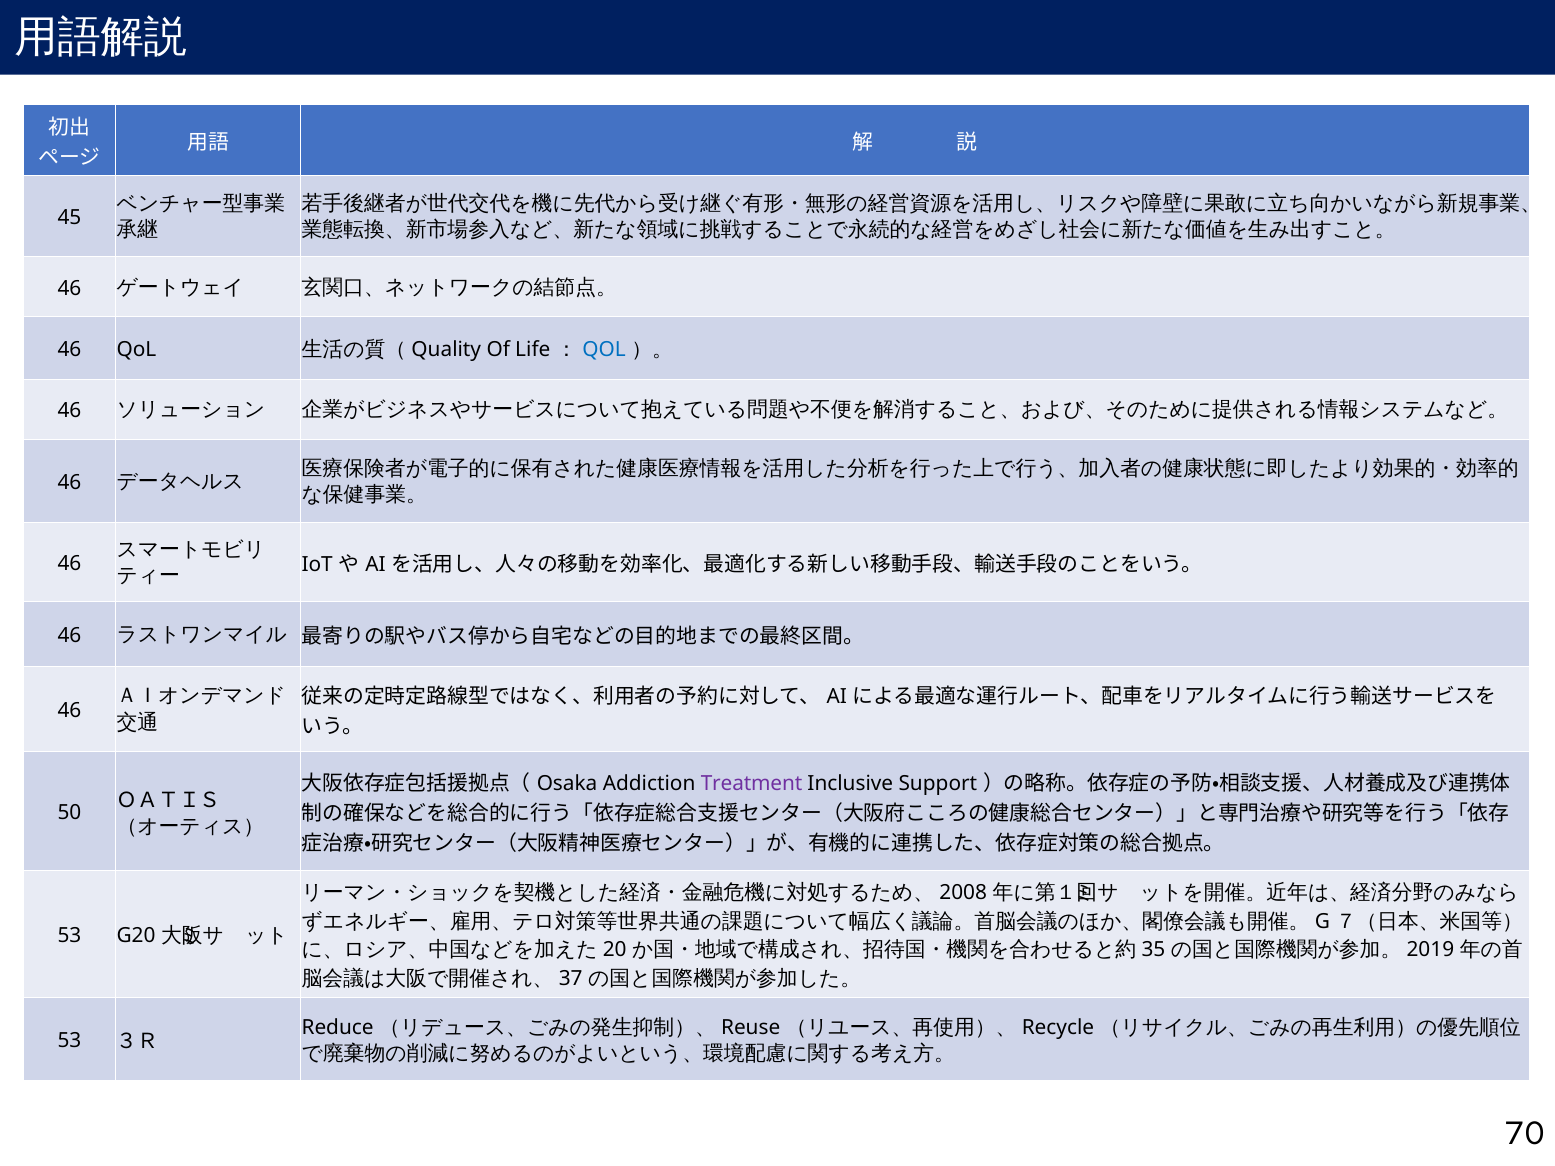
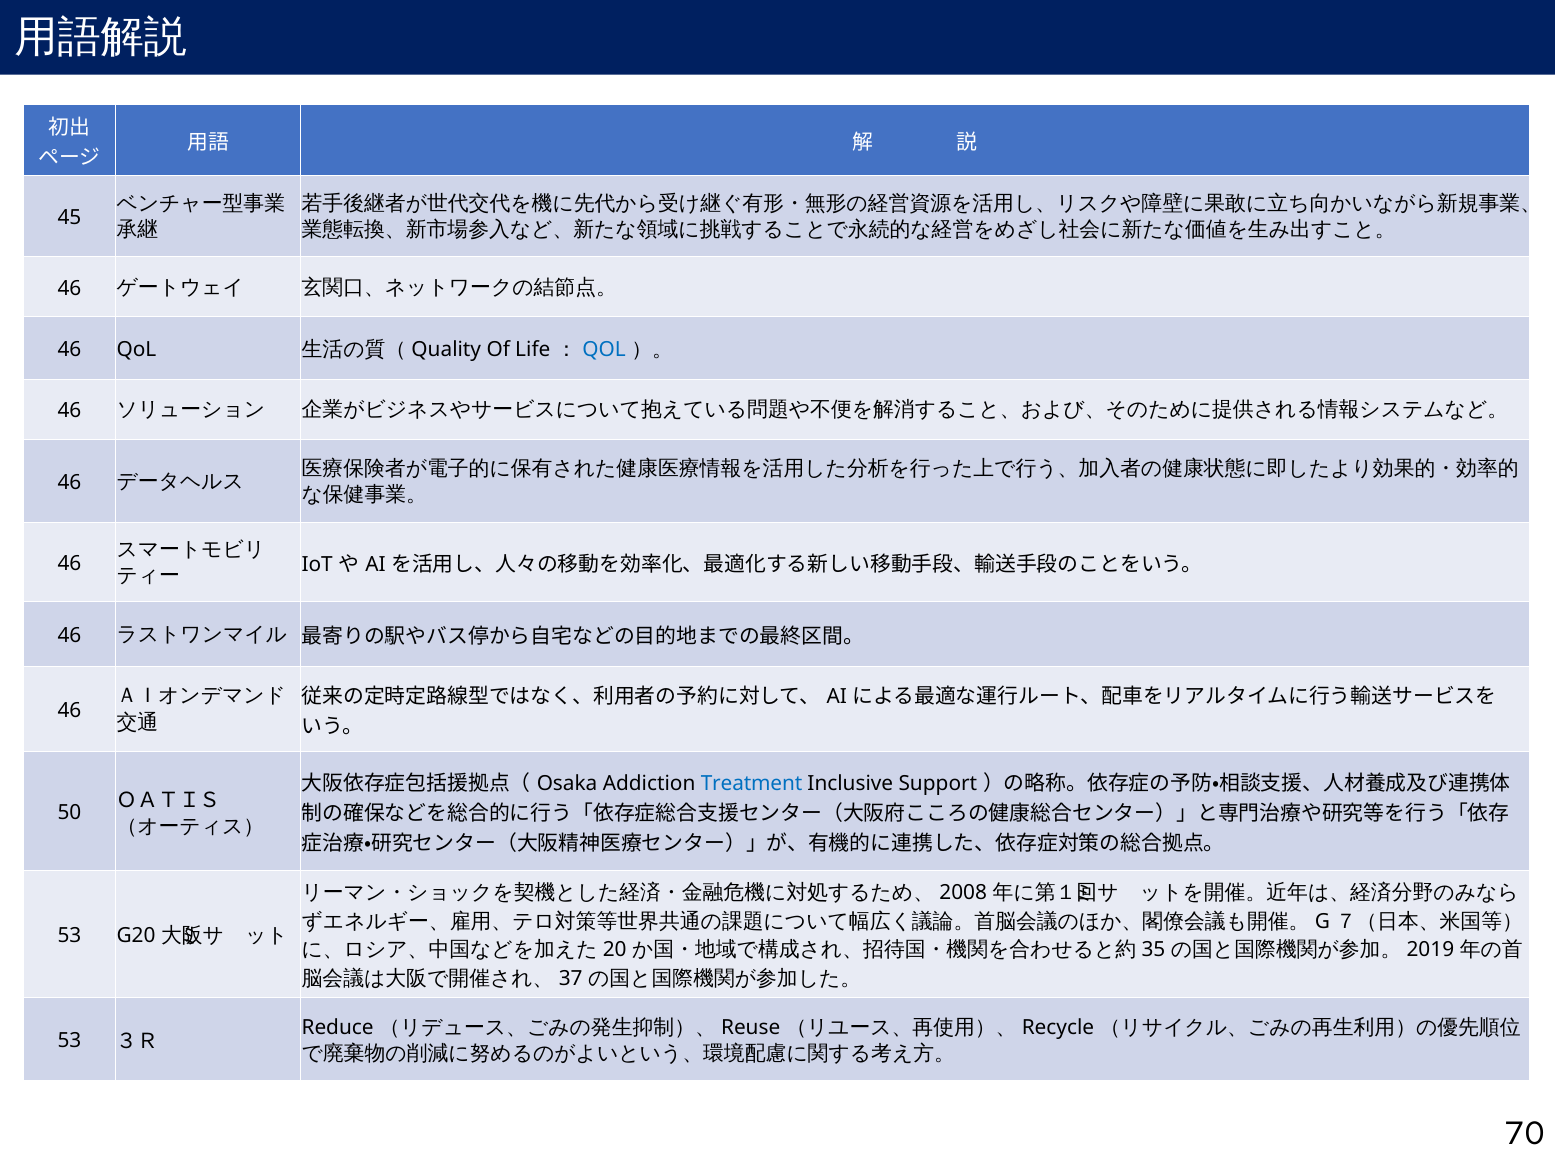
Treatment colour: purple -> blue
